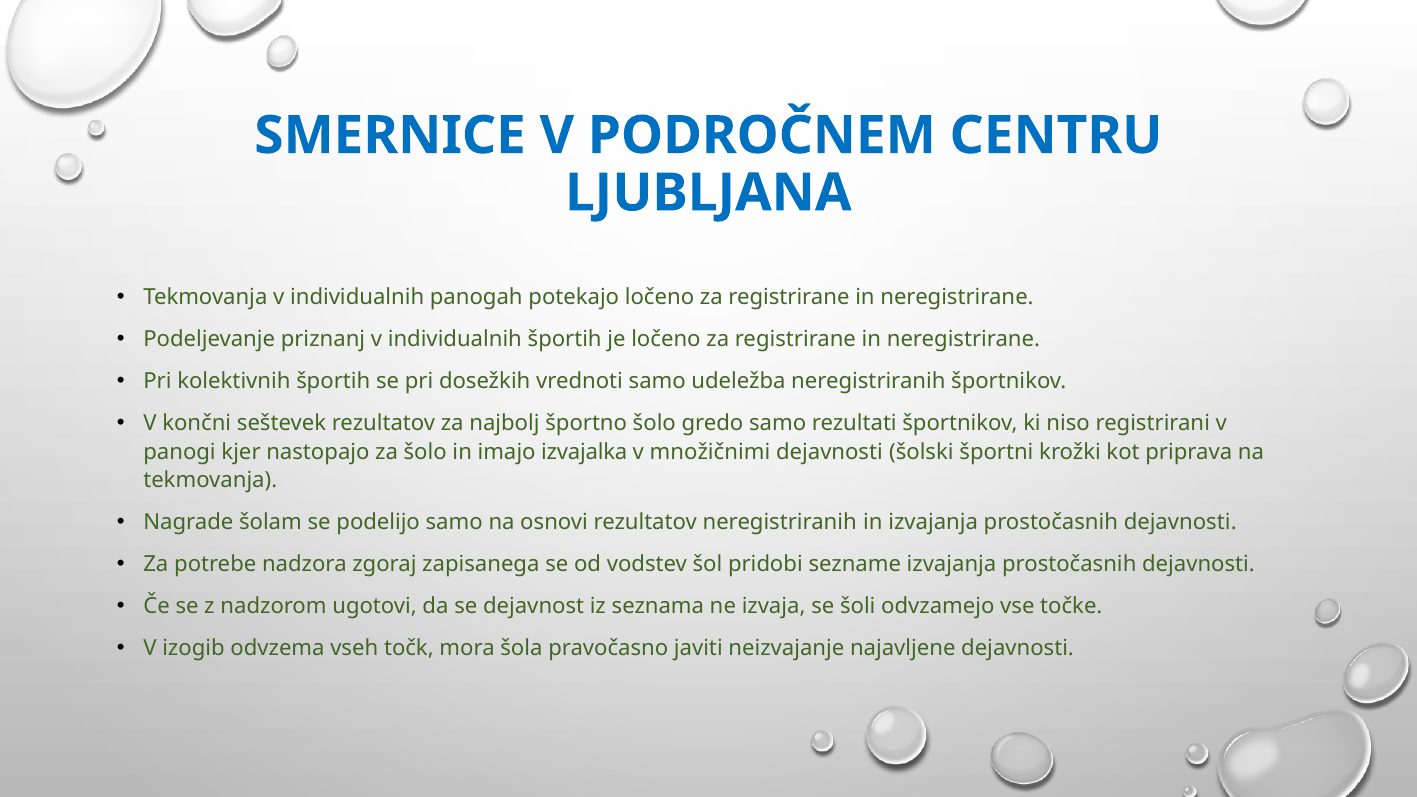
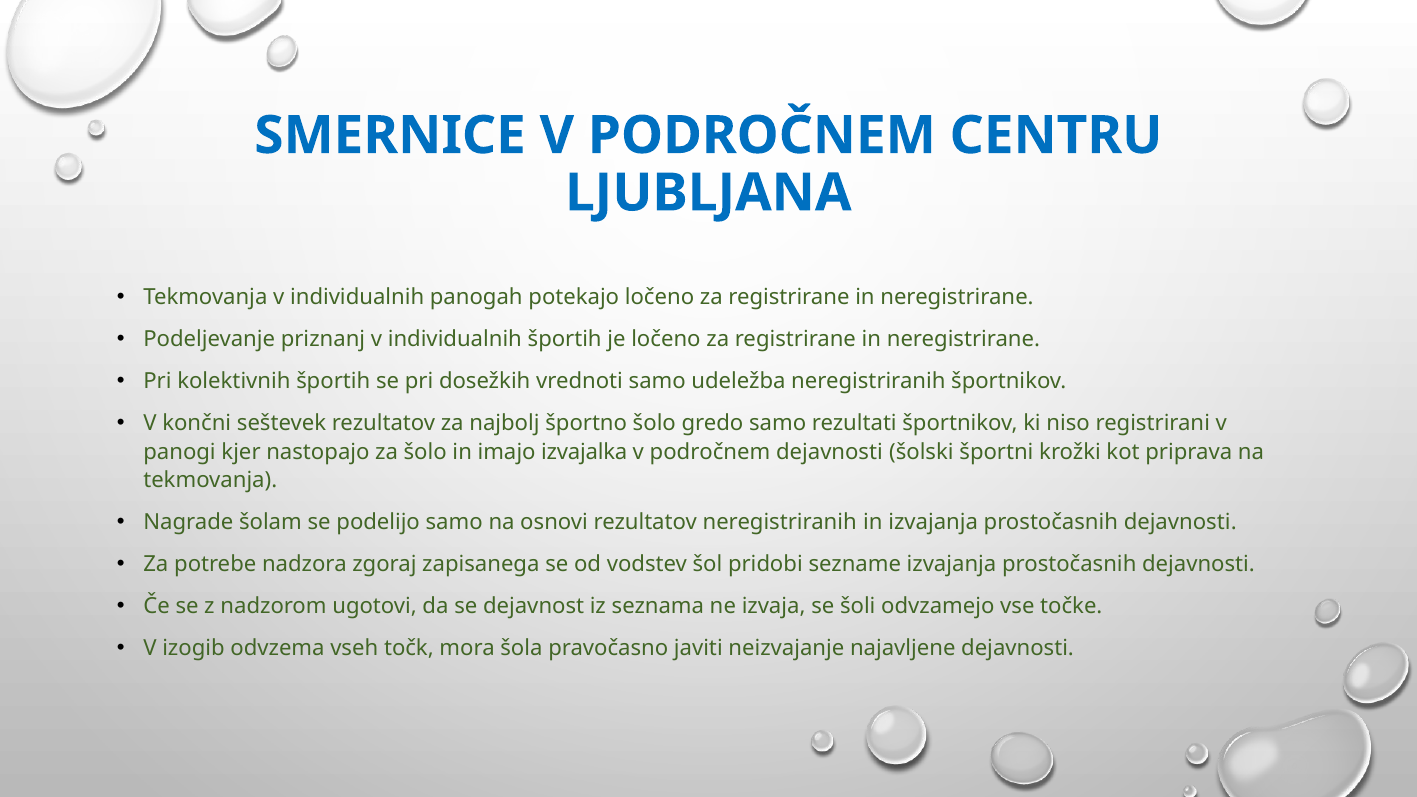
množičnimi at (710, 452): množičnimi -> področnem
